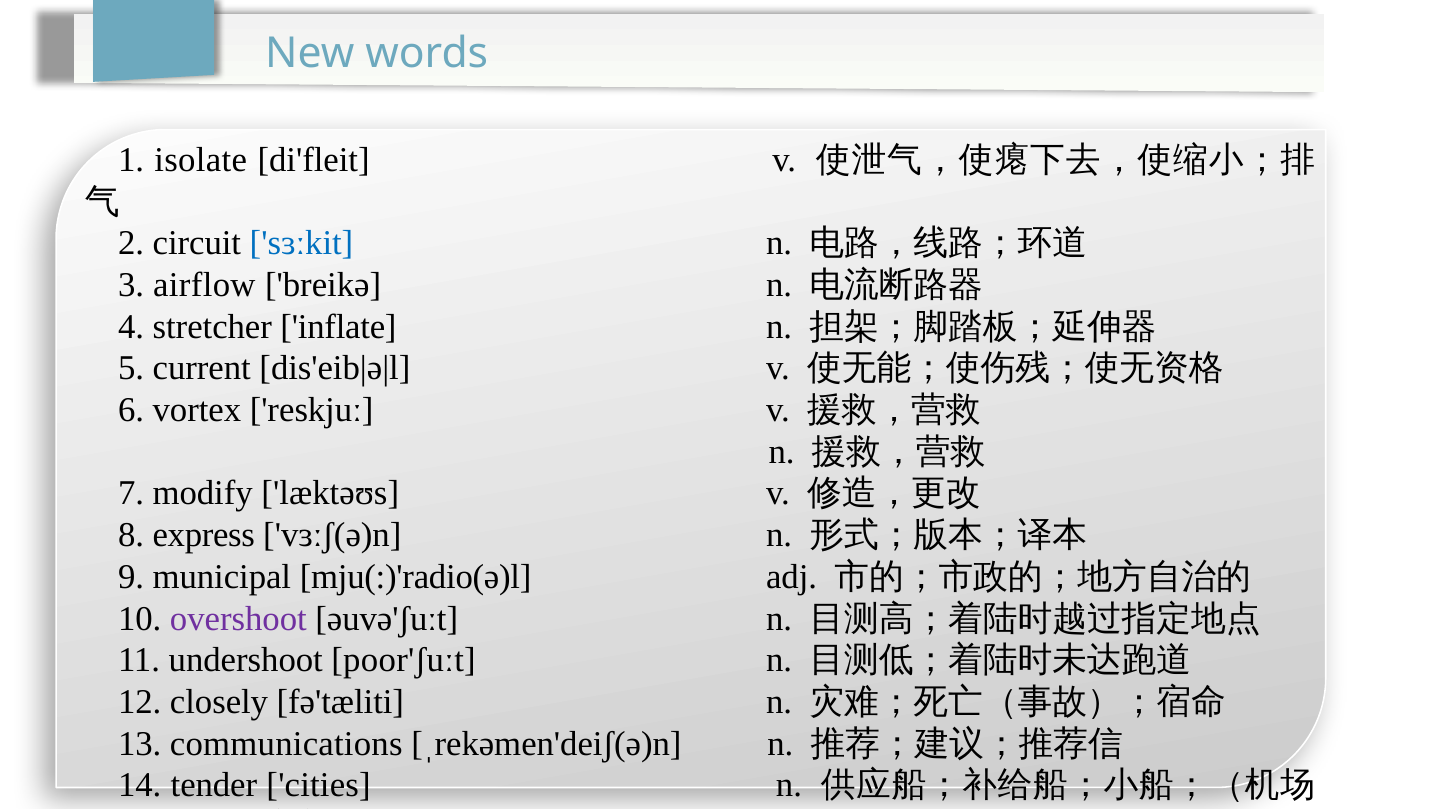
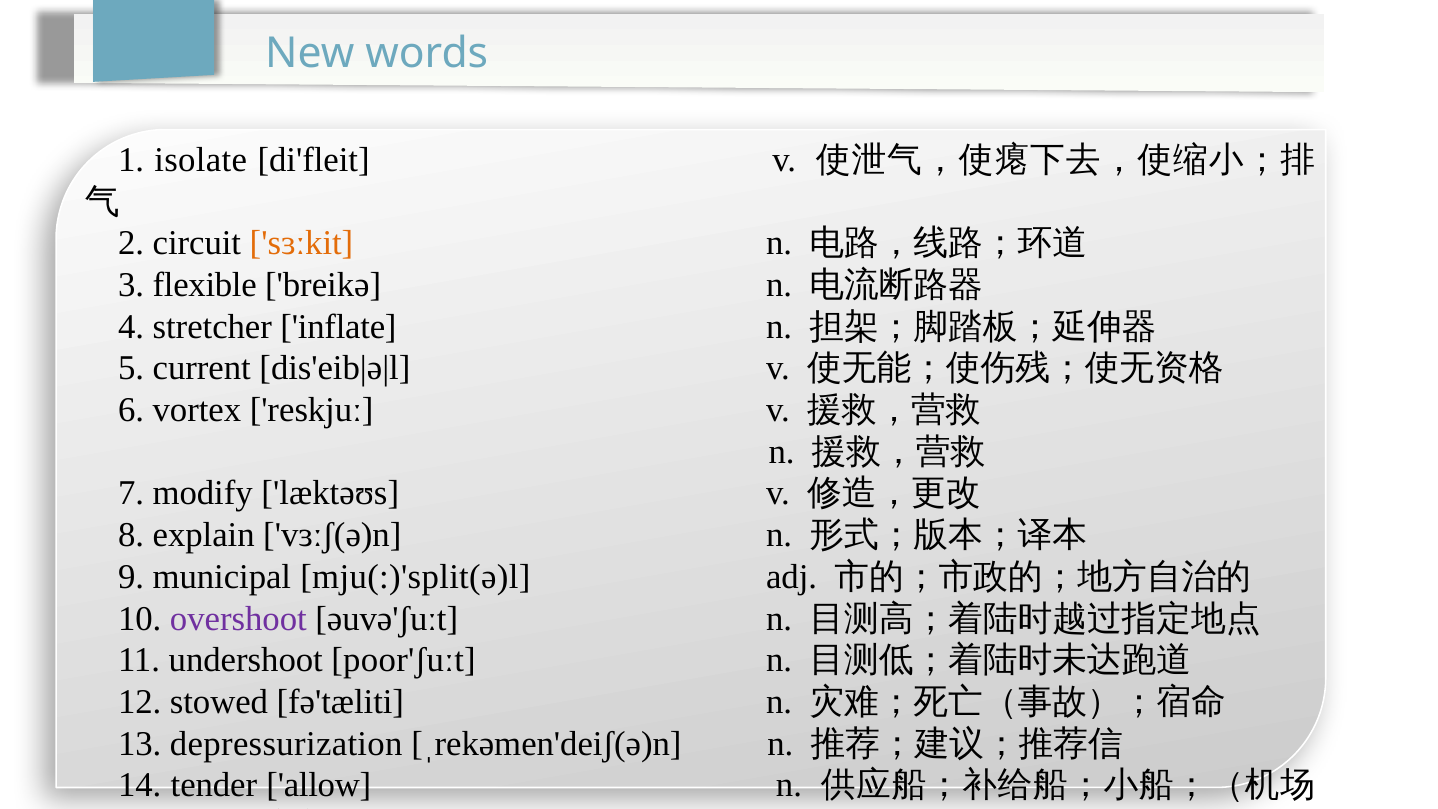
sɜːkit colour: blue -> orange
airflow: airflow -> flexible
express: express -> explain
mju(:)'radio(ə)l: mju(:)'radio(ə)l -> mju(:)'split(ə)l
closely: closely -> stowed
communications: communications -> depressurization
cities: cities -> allow
